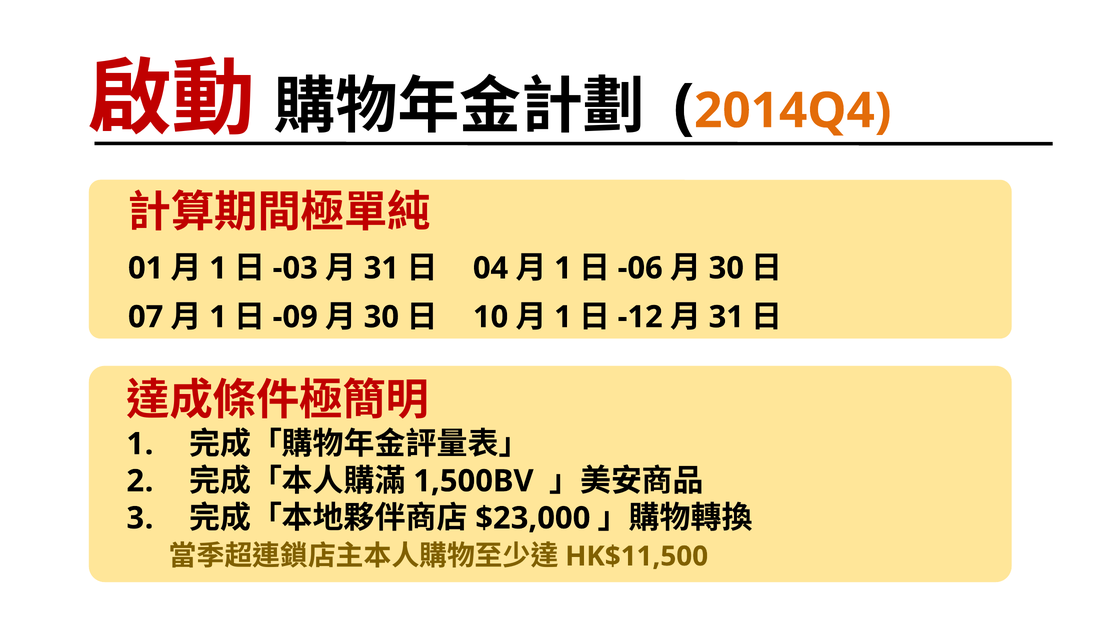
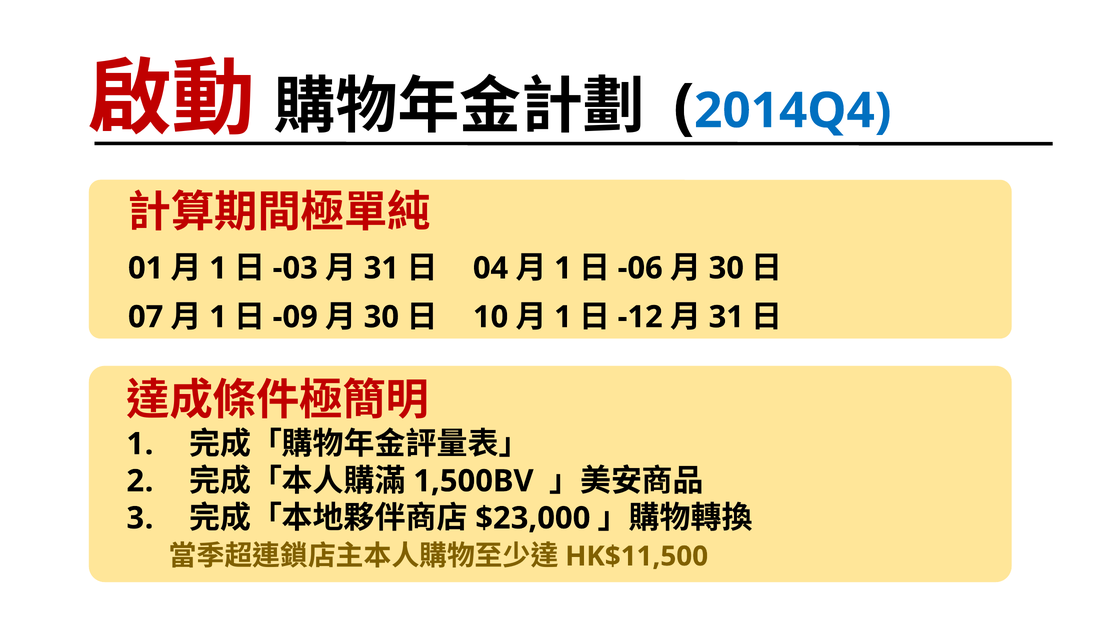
2014Q4 colour: orange -> blue
